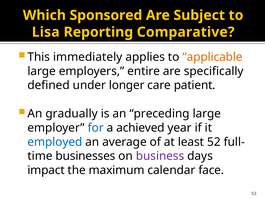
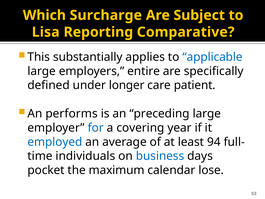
Sponsored: Sponsored -> Surcharge
immediately: immediately -> substantially
applicable colour: orange -> blue
gradually: gradually -> performs
achieved: achieved -> covering
52: 52 -> 94
businesses: businesses -> individuals
business colour: purple -> blue
impact: impact -> pocket
face: face -> lose
